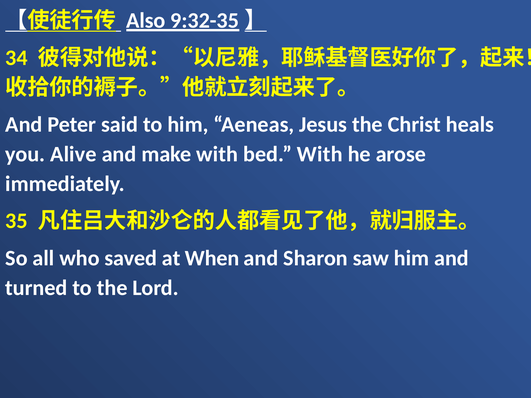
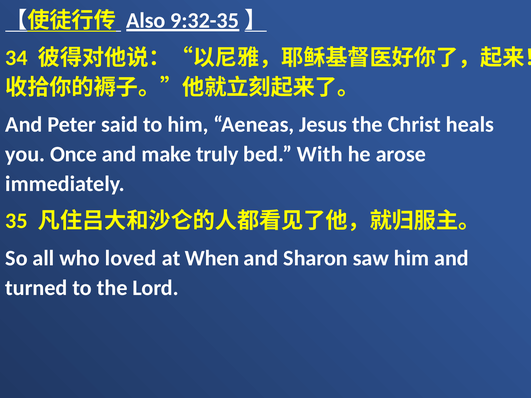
Alive: Alive -> Once
make with: with -> truly
saved: saved -> loved
